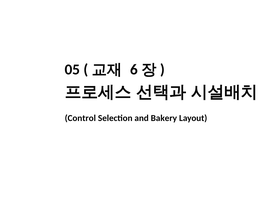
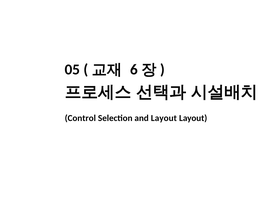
and Bakery: Bakery -> Layout
